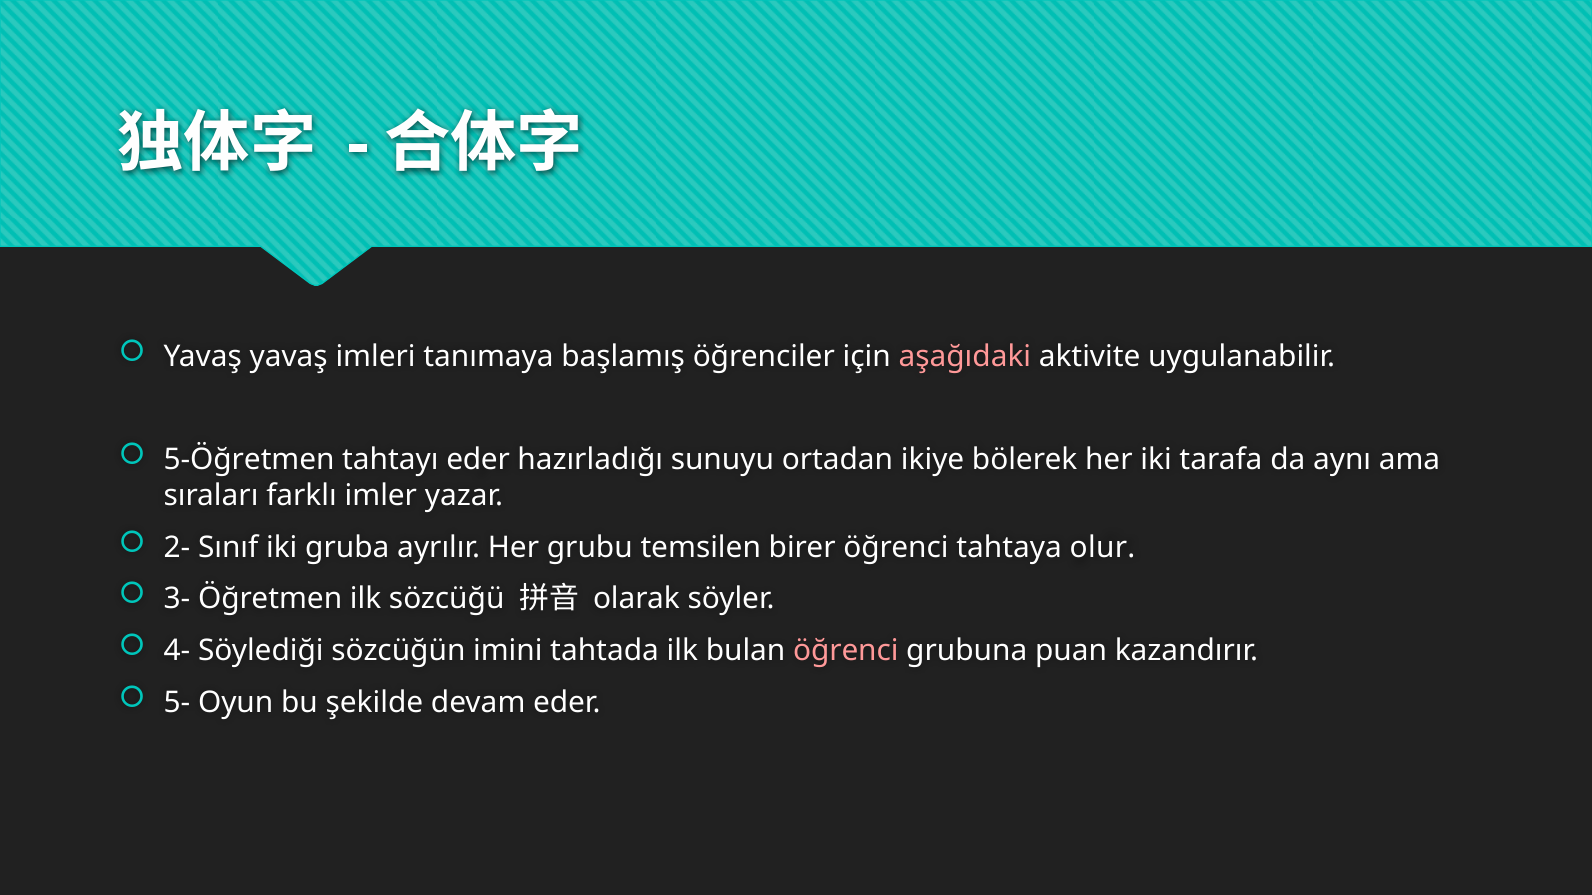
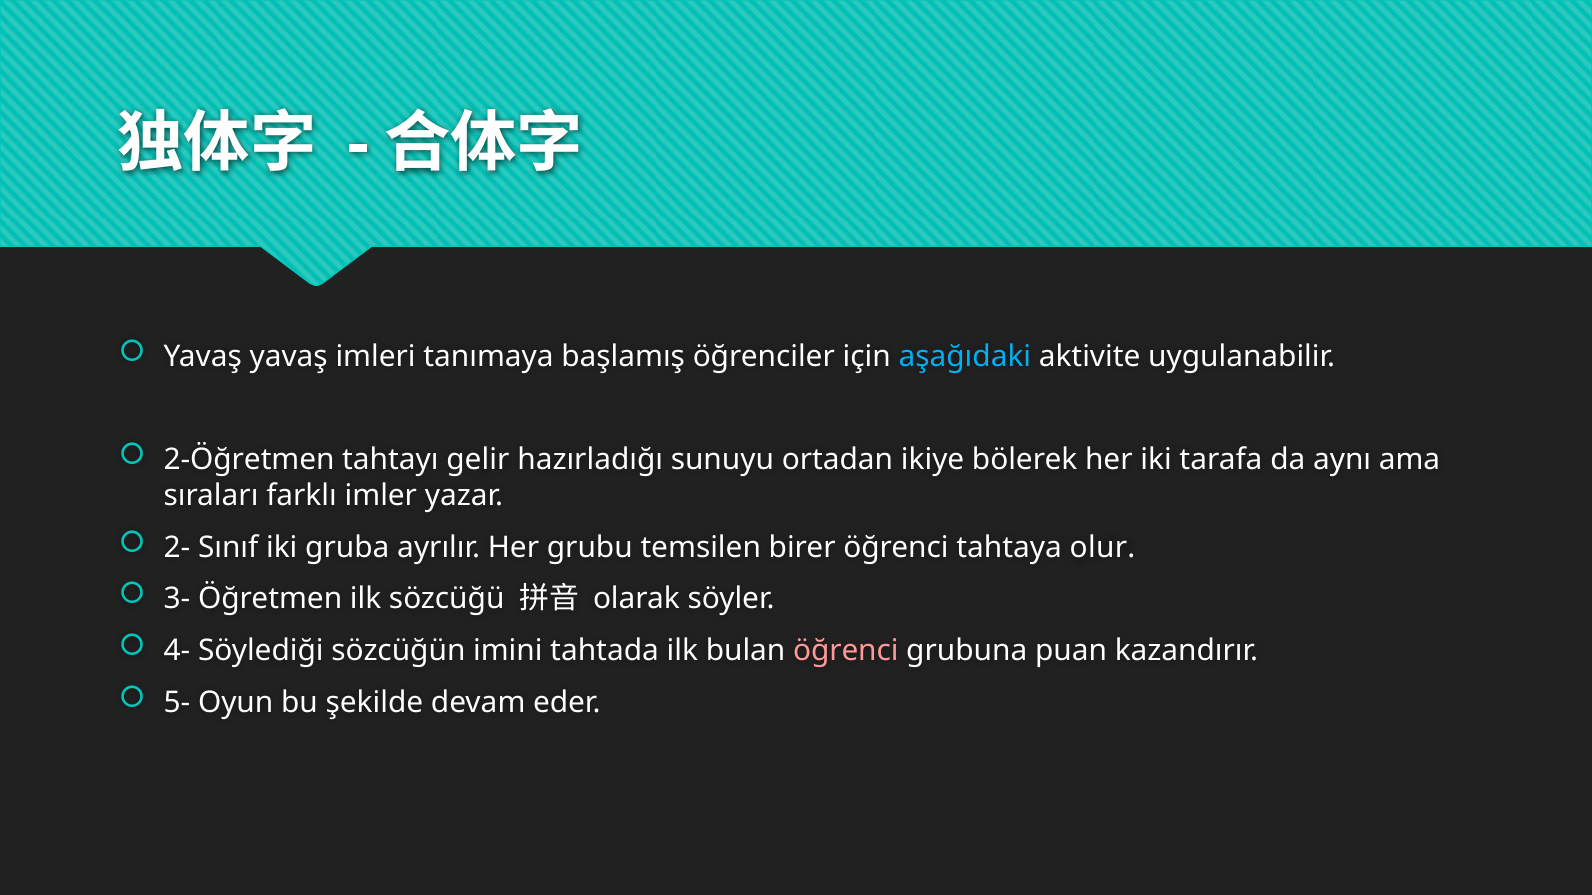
aşağıdaki colour: pink -> light blue
5-Öğretmen: 5-Öğretmen -> 2-Öğretmen
tahtayı eder: eder -> gelir
